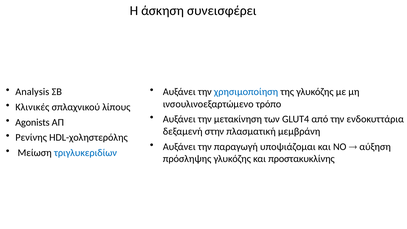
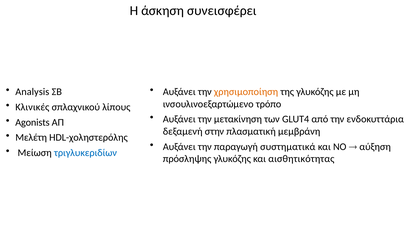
χρησιμοποίηση colour: blue -> orange
Ρενίνης: Ρενίνης -> Μελέτη
υποψιάζομαι: υποψιάζομαι -> συστηματικά
προστακυκλίνης: προστακυκλίνης -> αισθητικότητας
